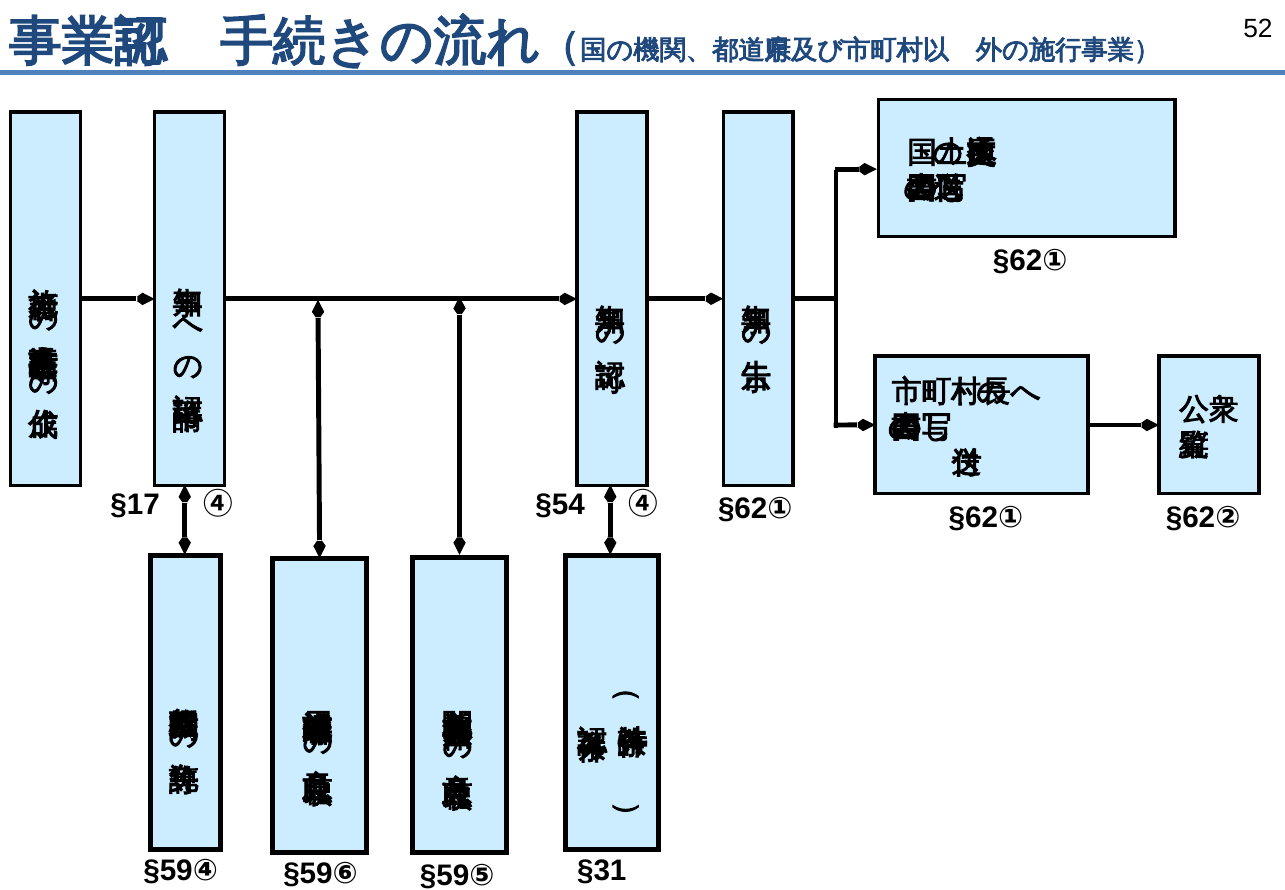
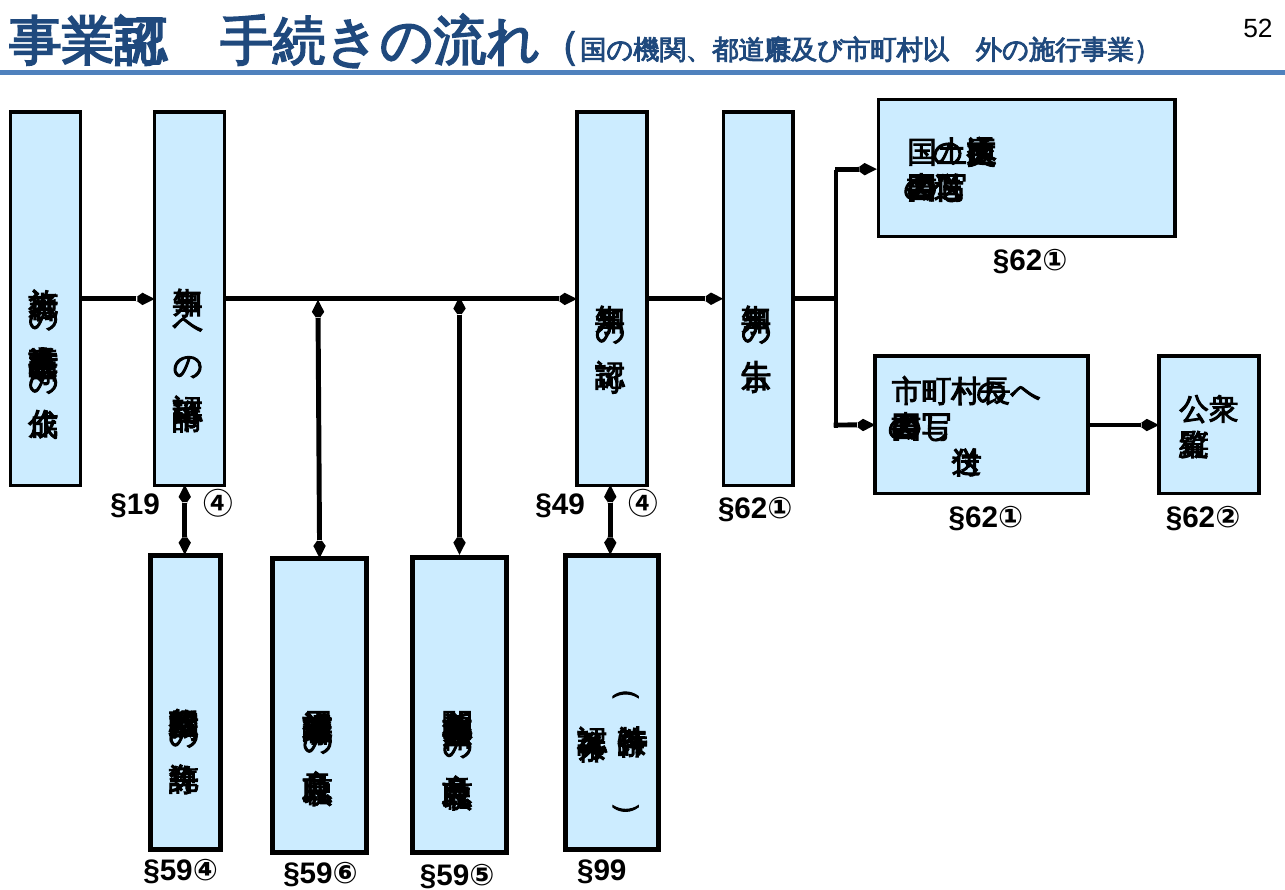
§17: §17 -> §19
§54: §54 -> §49
§31: §31 -> §99
